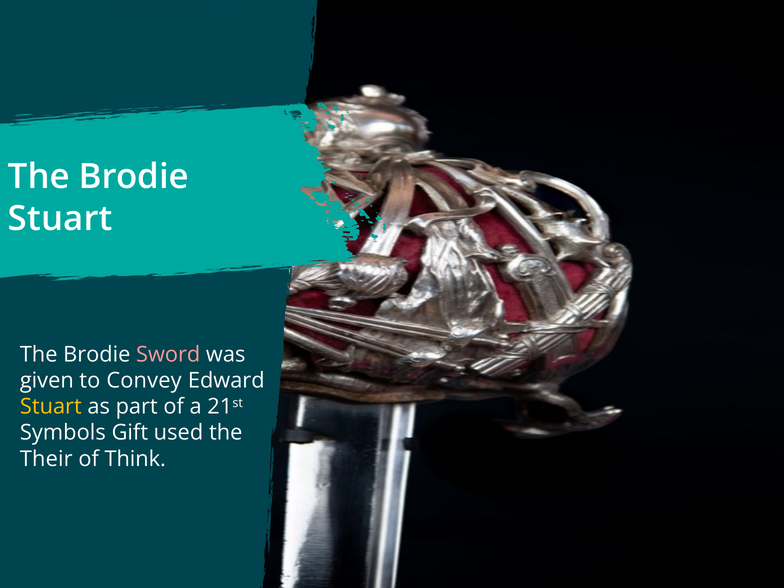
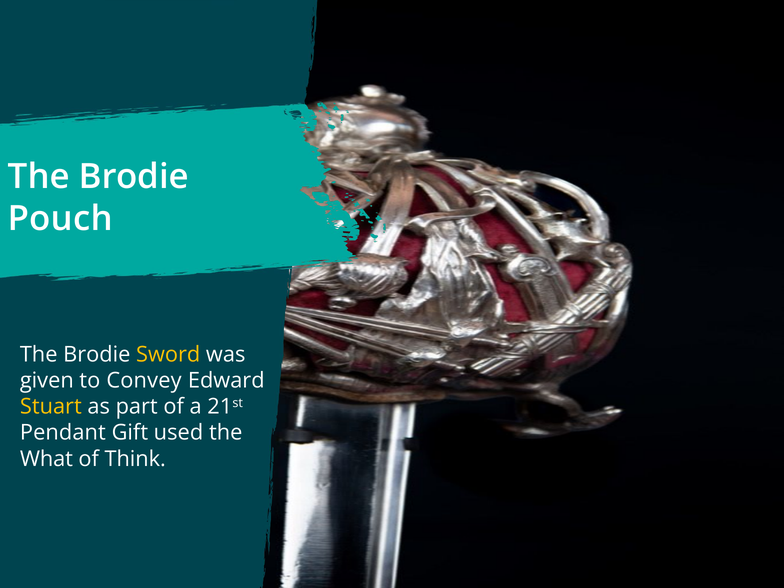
Stuart at (60, 219): Stuart -> Pouch
Sword colour: pink -> yellow
Symbols: Symbols -> Pendant
Their: Their -> What
